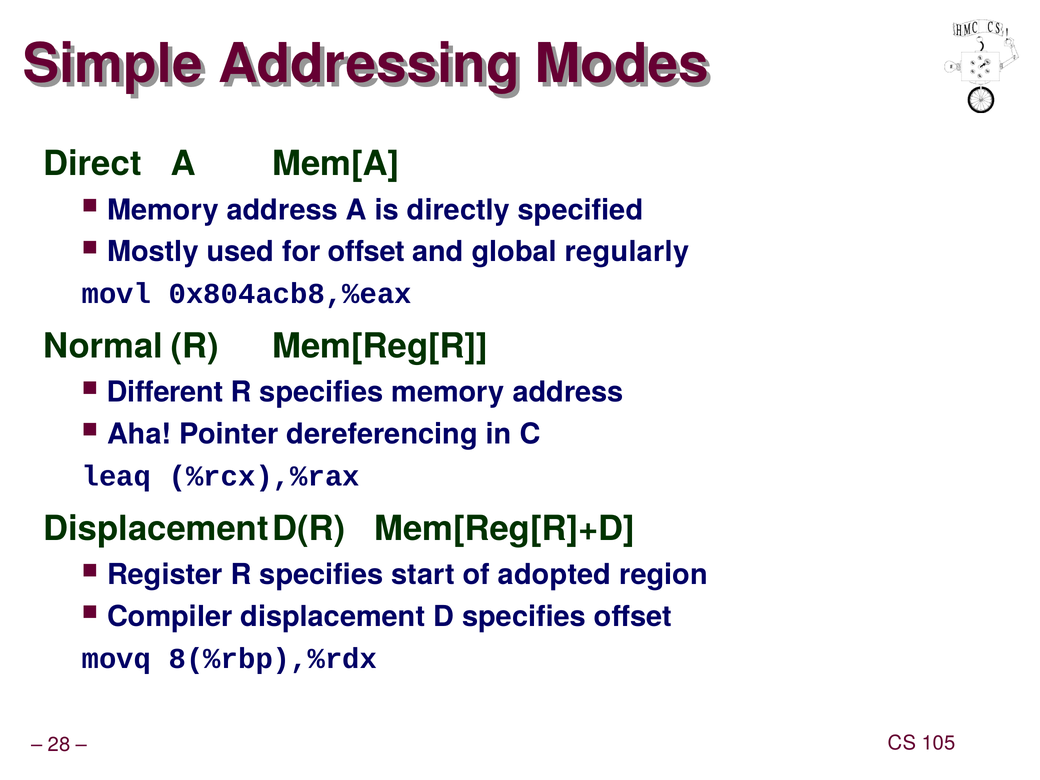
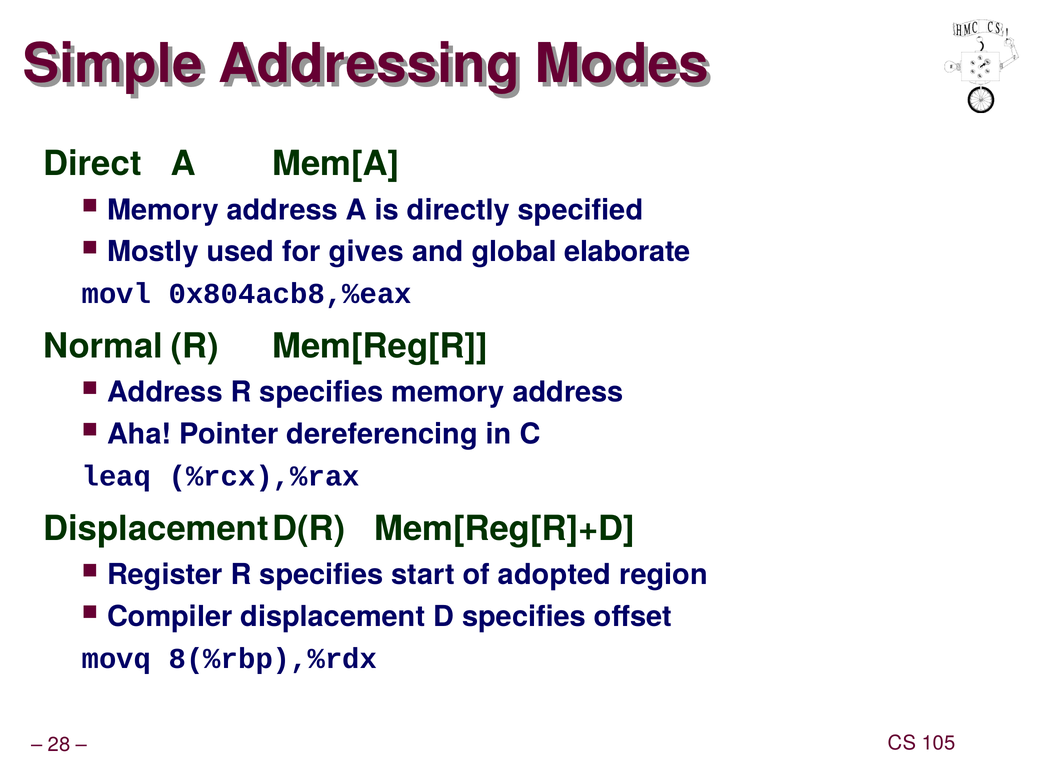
for offset: offset -> gives
regularly: regularly -> elaborate
Different at (165, 392): Different -> Address
